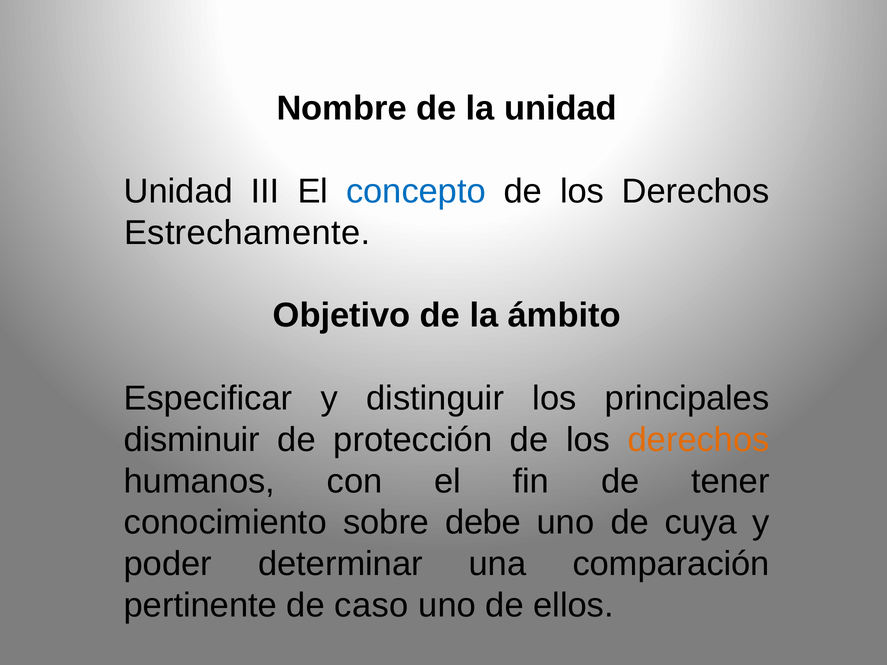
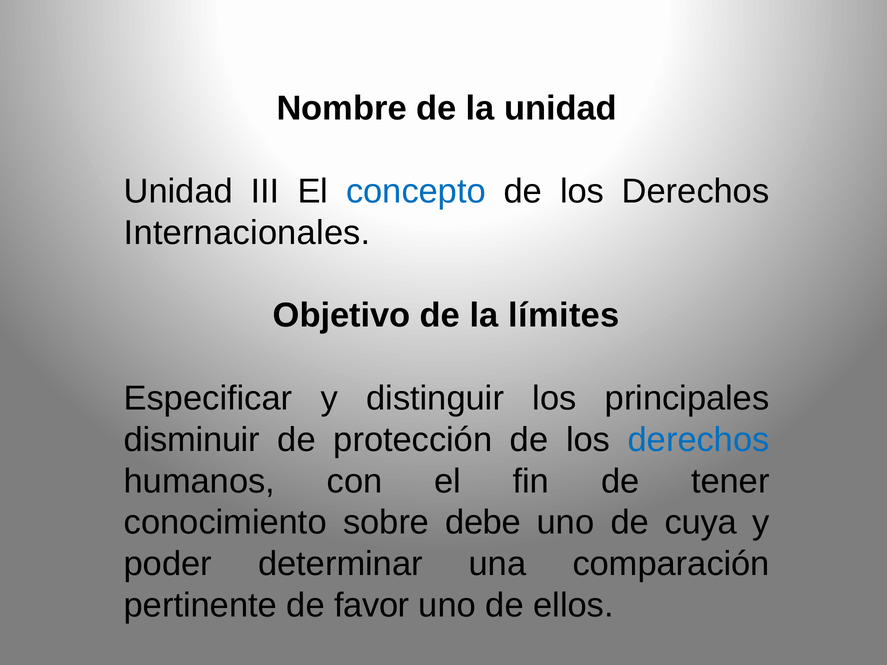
Estrechamente: Estrechamente -> Internacionales
ámbito: ámbito -> límites
derechos at (699, 440) colour: orange -> blue
caso: caso -> favor
